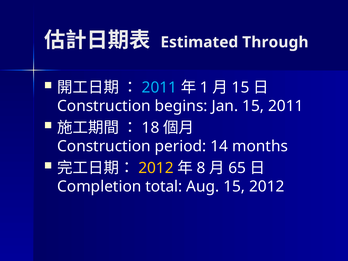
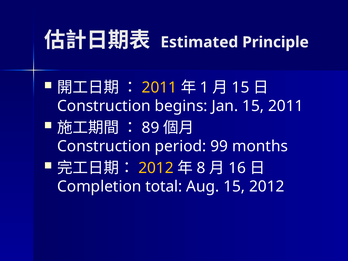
Through: Through -> Principle
2011 at (159, 87) colour: light blue -> yellow
18: 18 -> 89
14: 14 -> 99
65: 65 -> 16
